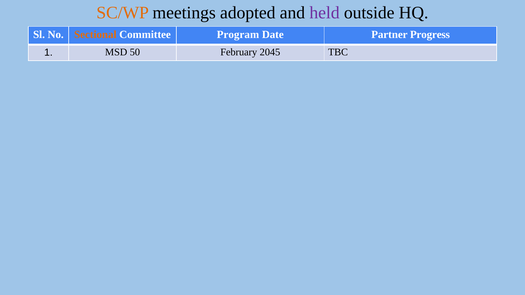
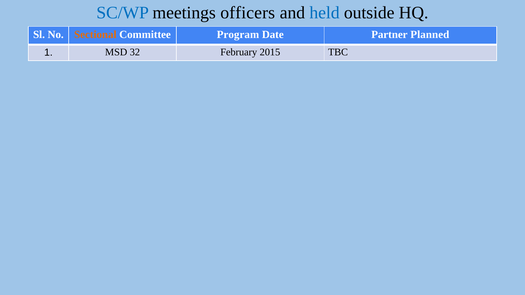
SC/WP colour: orange -> blue
adopted: adopted -> officers
held colour: purple -> blue
Progress: Progress -> Planned
50: 50 -> 32
2045: 2045 -> 2015
